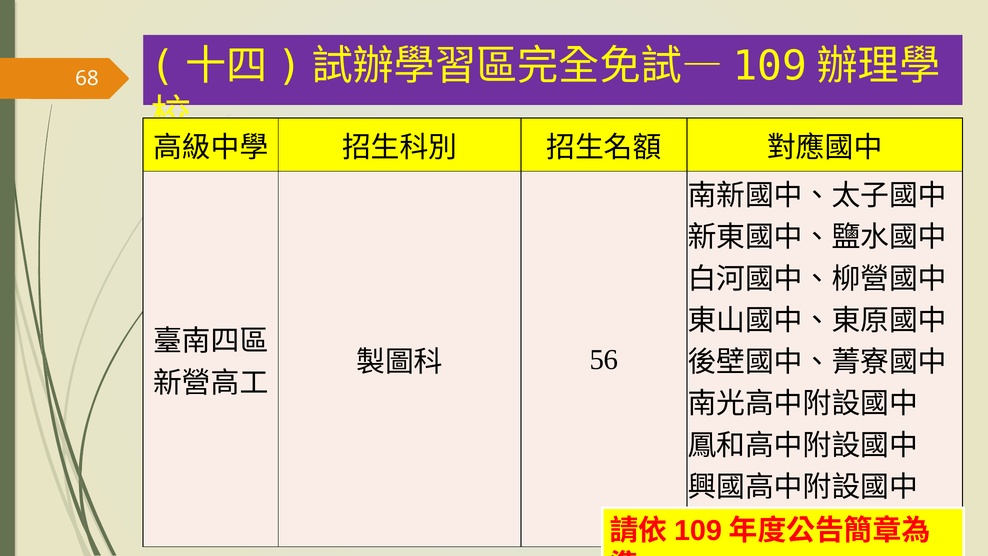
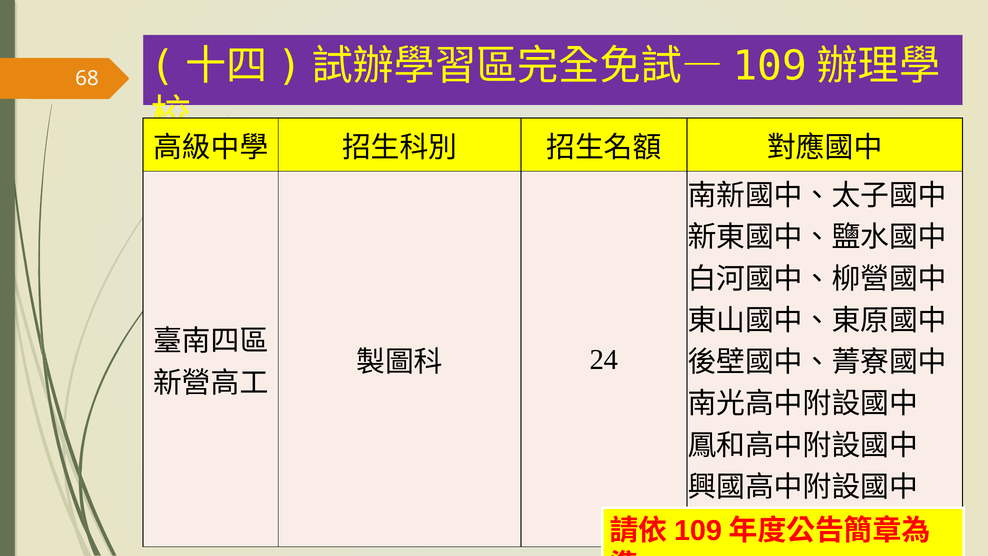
56: 56 -> 24
